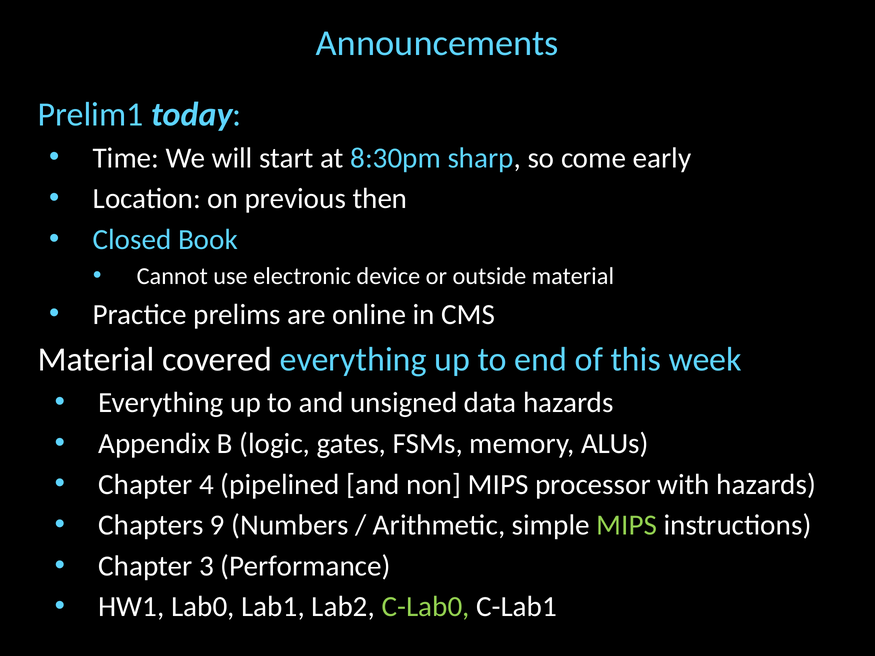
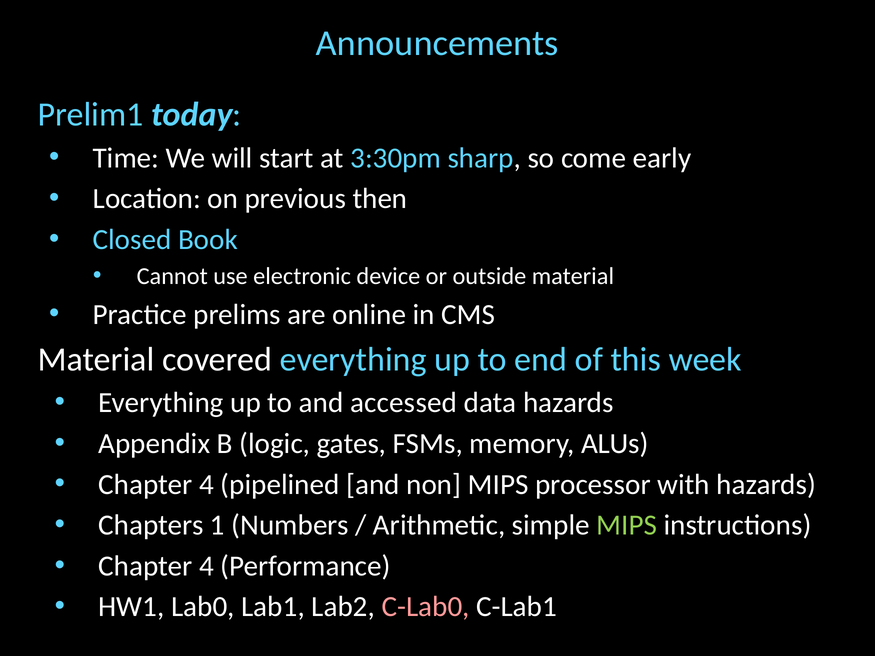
8:30pm: 8:30pm -> 3:30pm
unsigned: unsigned -> accessed
9: 9 -> 1
3 at (206, 566): 3 -> 4
C-Lab0 colour: light green -> pink
